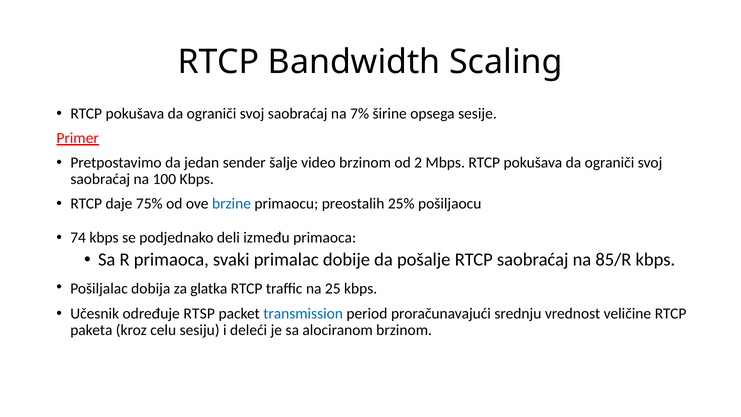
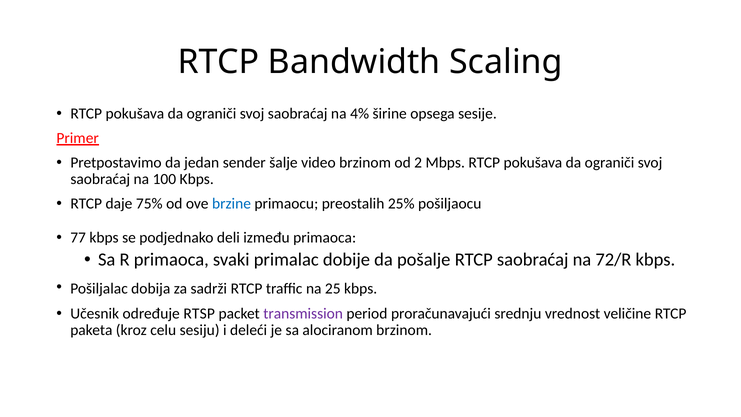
7%: 7% -> 4%
74: 74 -> 77
85/R: 85/R -> 72/R
glatka: glatka -> sadrži
transmission colour: blue -> purple
